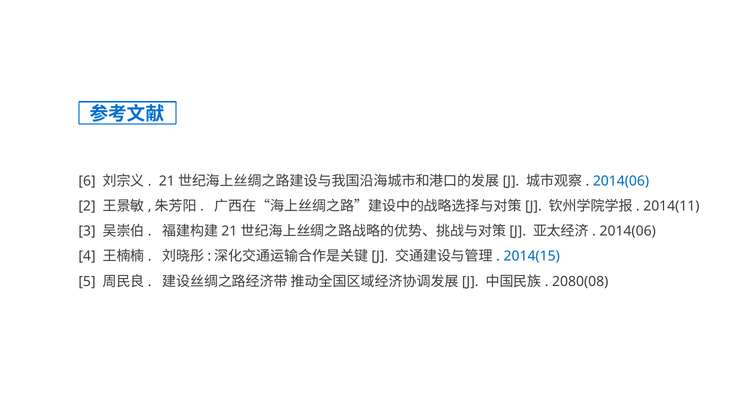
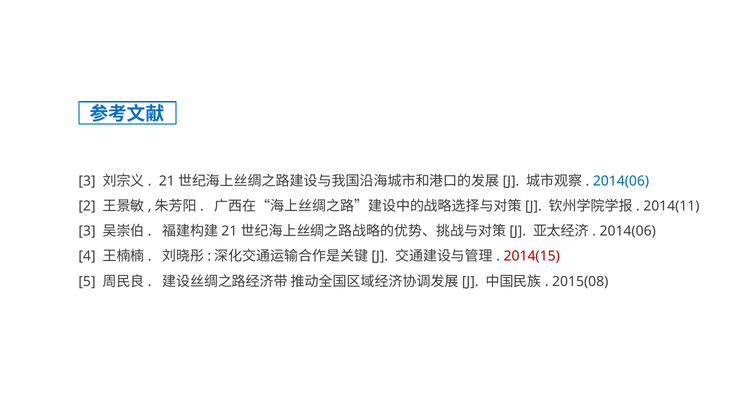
6 at (87, 181): 6 -> 3
2014(15 colour: blue -> red
2080(08: 2080(08 -> 2015(08
